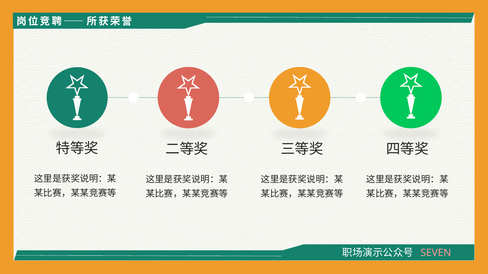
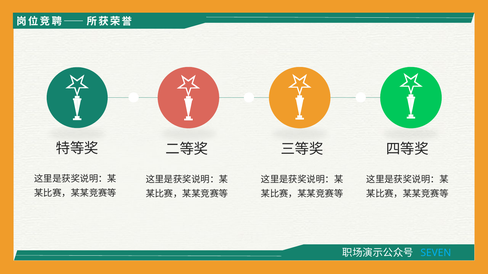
SEVEN colour: pink -> light blue
